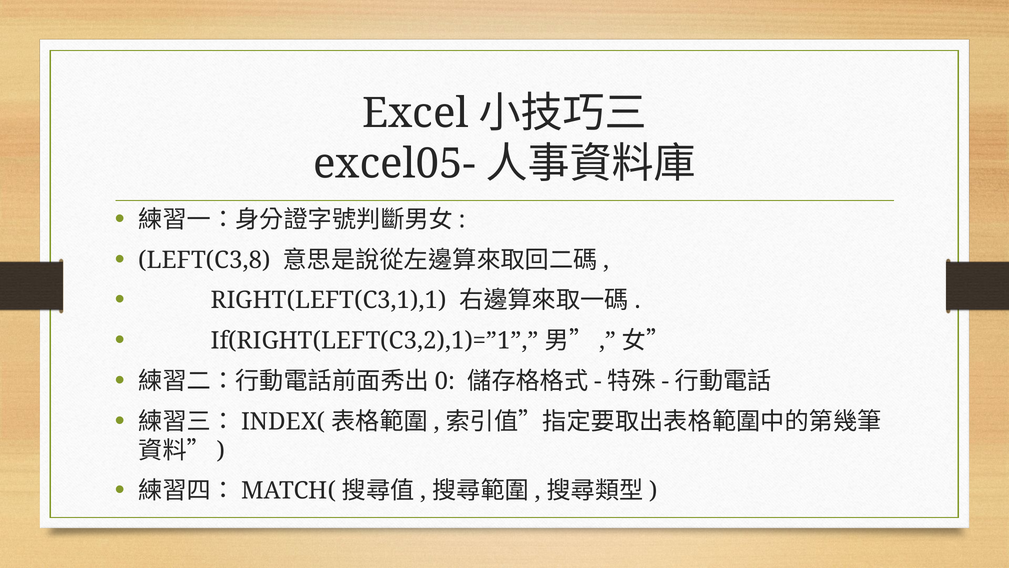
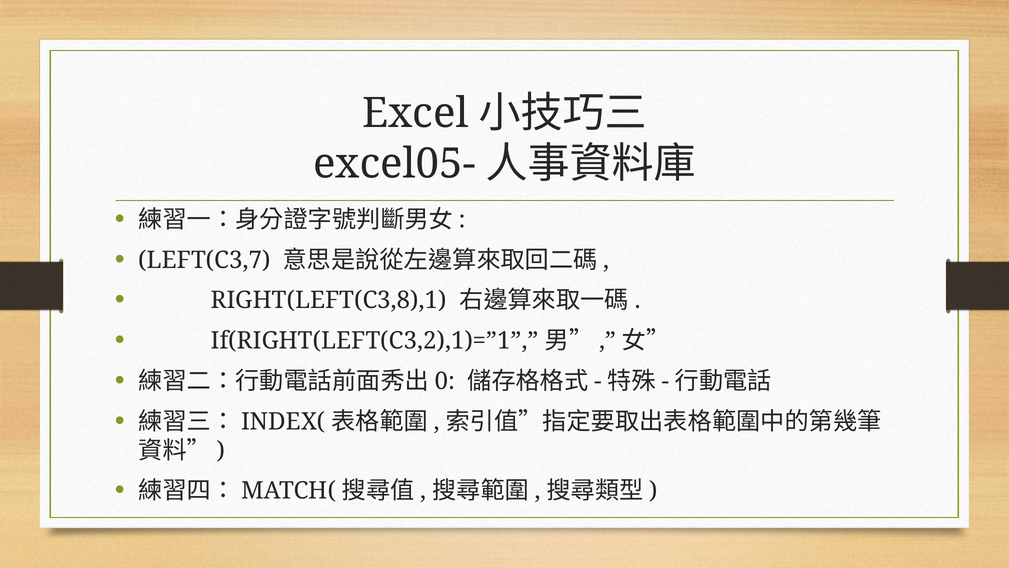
LEFT(C3,8: LEFT(C3,8 -> LEFT(C3,7
RIGHT(LEFT(C3,1),1: RIGHT(LEFT(C3,1),1 -> RIGHT(LEFT(C3,8),1
